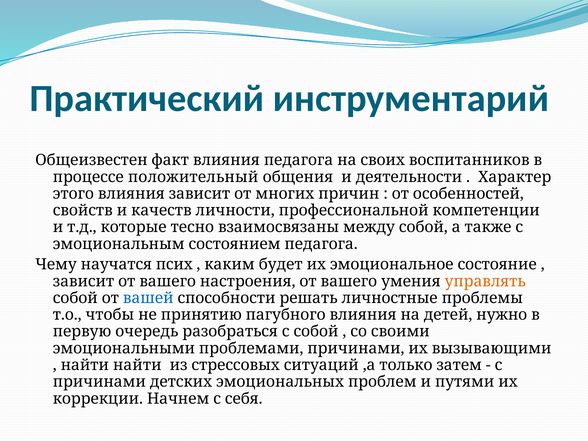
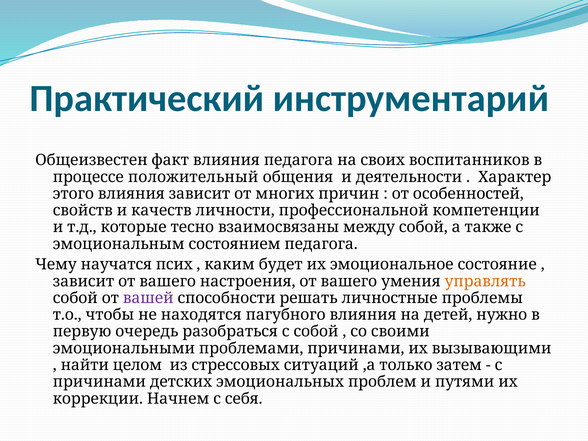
вашей colour: blue -> purple
принятию: принятию -> находятся
найти найти: найти -> целом
